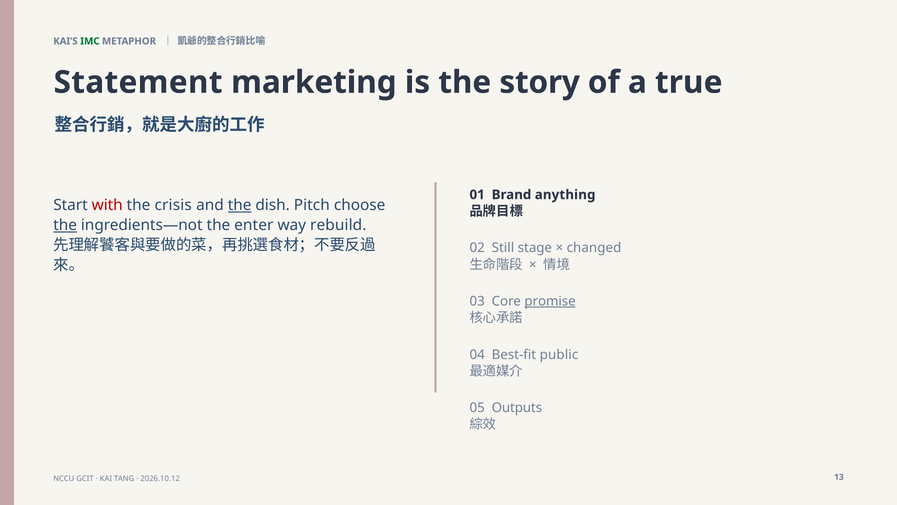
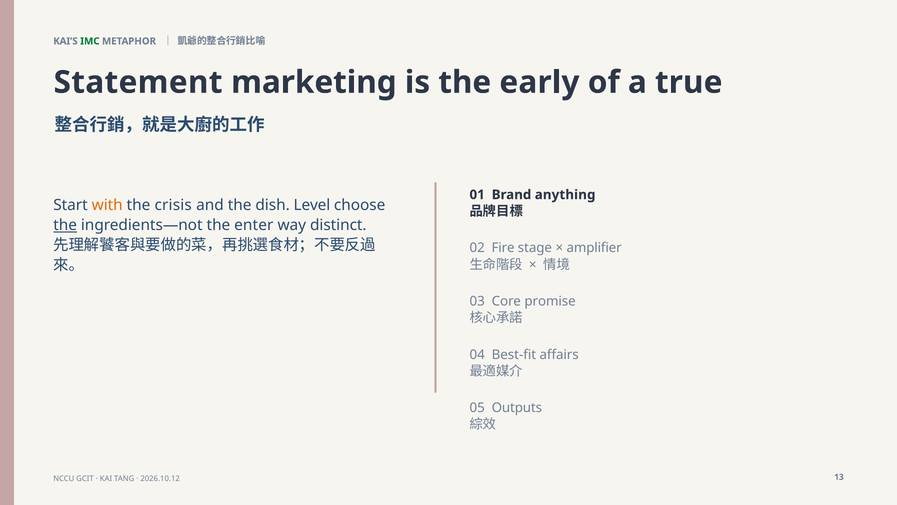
story: story -> early
with colour: red -> orange
the at (240, 205) underline: present -> none
Pitch: Pitch -> Level
rebuild: rebuild -> distinct
Still: Still -> Fire
changed: changed -> amplifier
promise underline: present -> none
public: public -> affairs
